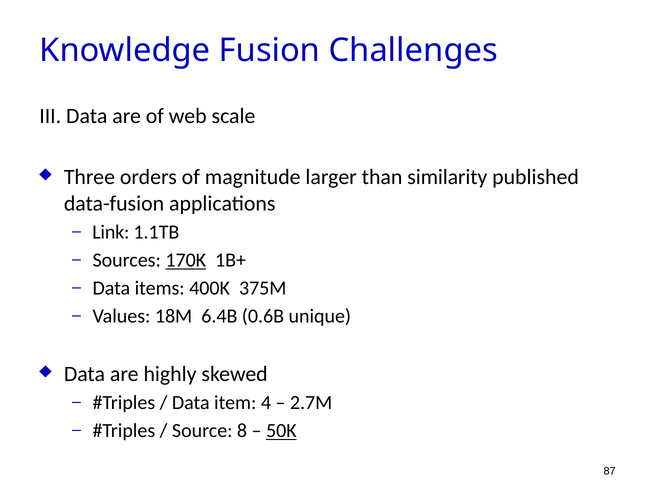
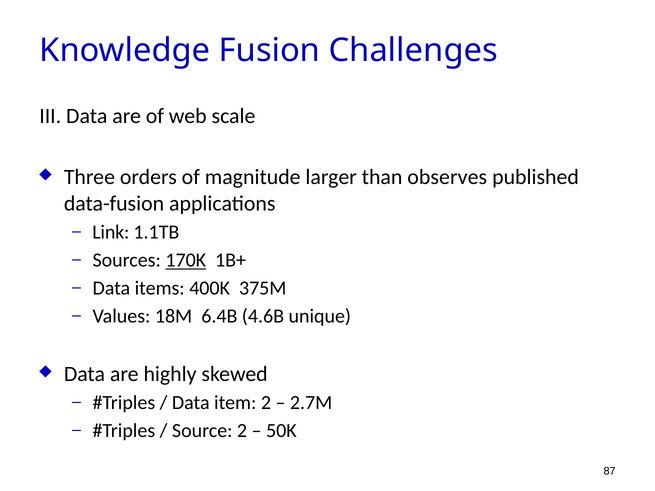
similarity: similarity -> observes
0.6B: 0.6B -> 4.6B
item 4: 4 -> 2
Source 8: 8 -> 2
50K underline: present -> none
